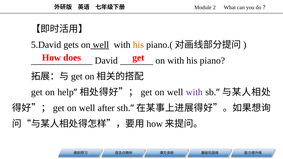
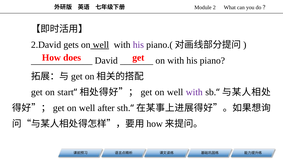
5.David: 5.David -> 2.David
his at (138, 45) colour: orange -> purple
help: help -> start
